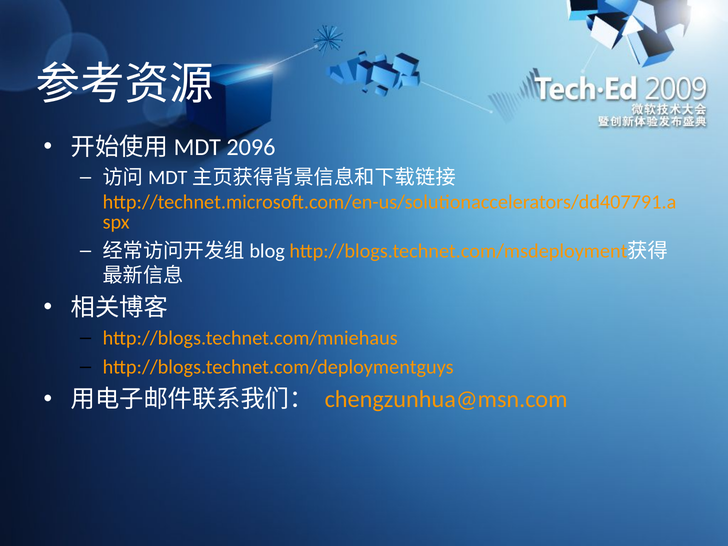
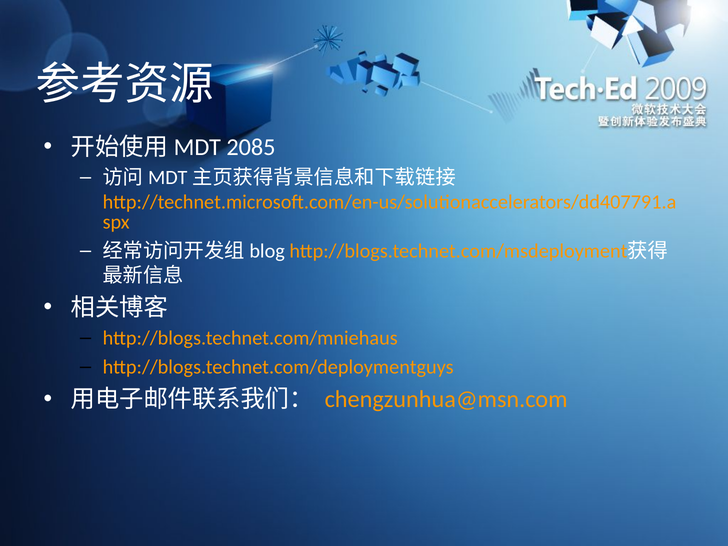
2096: 2096 -> 2085
